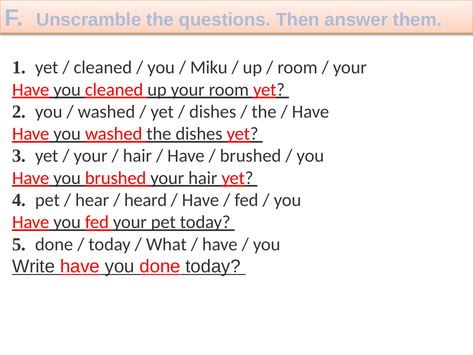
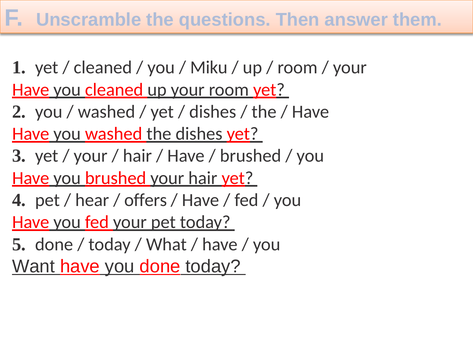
heard: heard -> offers
Write: Write -> Want
